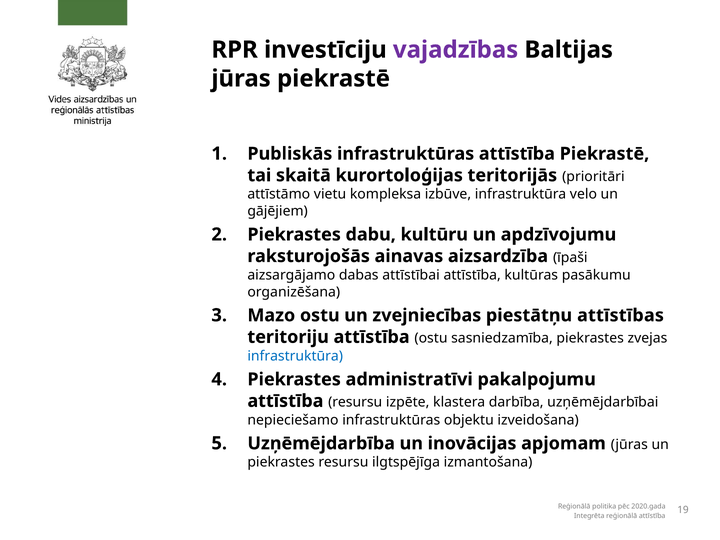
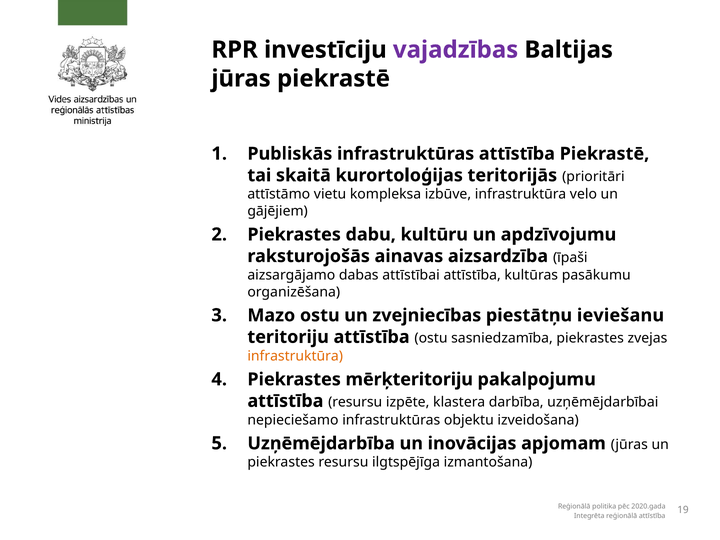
attīstības: attīstības -> ieviešanu
infrastruktūra at (295, 356) colour: blue -> orange
administratīvi: administratīvi -> mērķteritoriju
